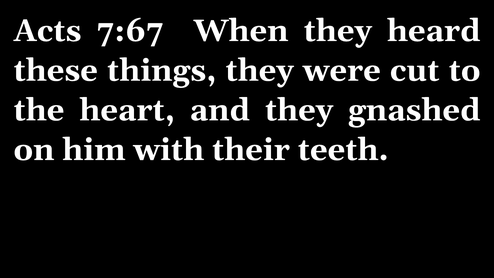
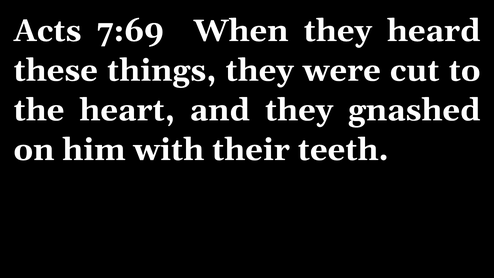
7:67: 7:67 -> 7:69
